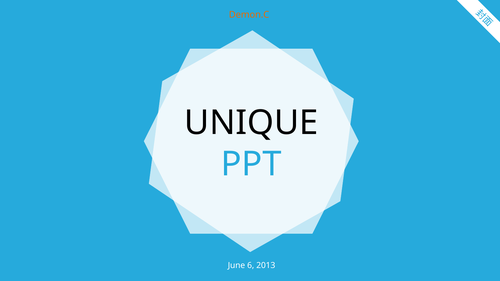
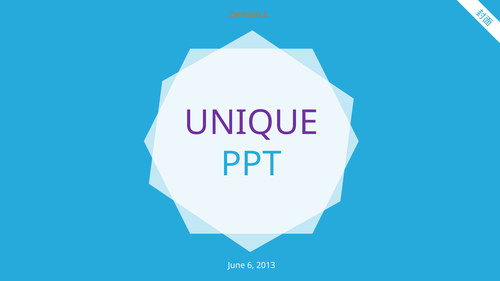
UNIQUE colour: black -> purple
